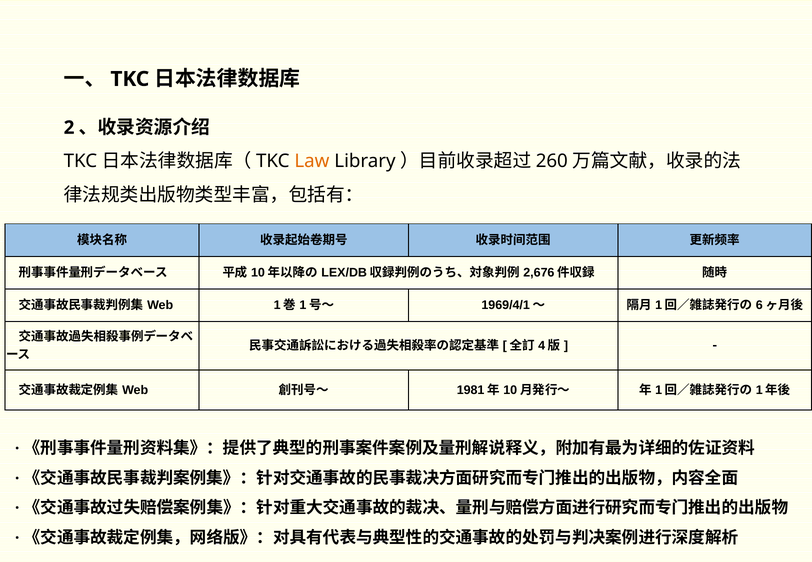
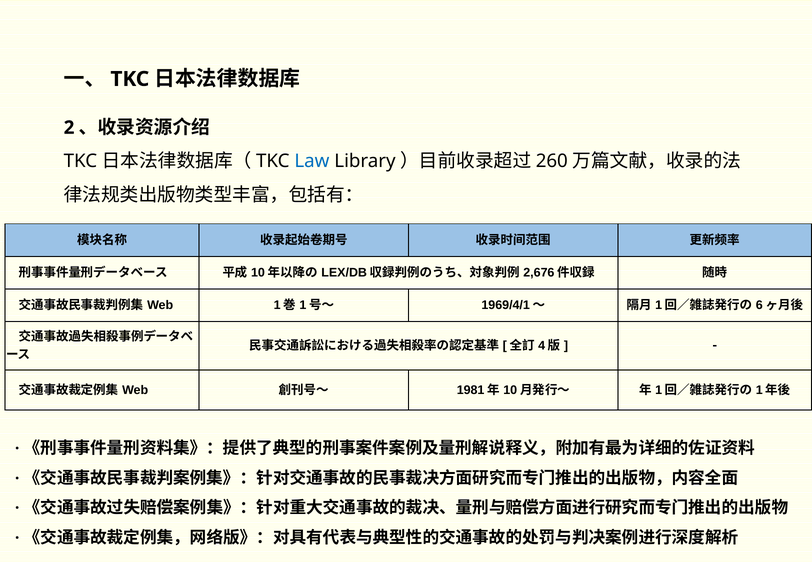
Law colour: orange -> blue
